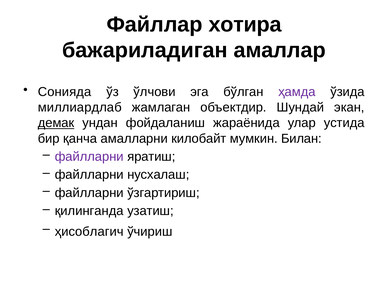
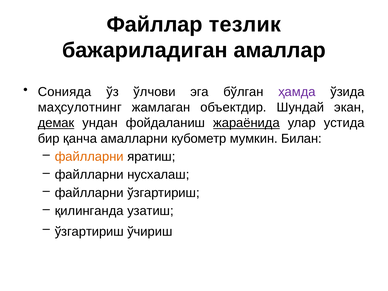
хотира: хотира -> тезлик
миллиардлаб: миллиардлаб -> маҳсулотнинг
жараёнида underline: none -> present
килобайт: килобайт -> кубометр
файлларни at (89, 157) colour: purple -> orange
ҳисоблагич at (89, 232): ҳисоблагич -> ўзгартириш
